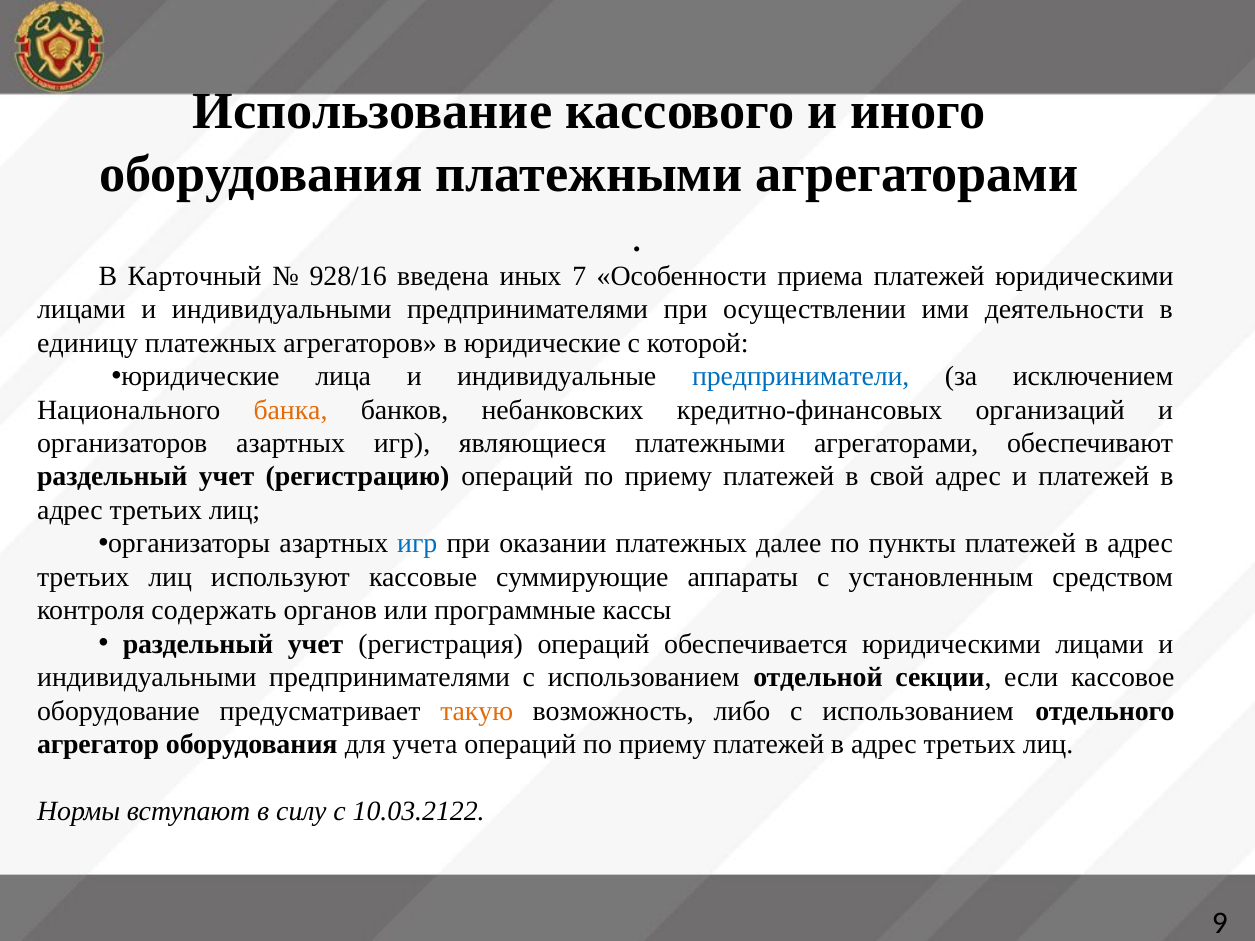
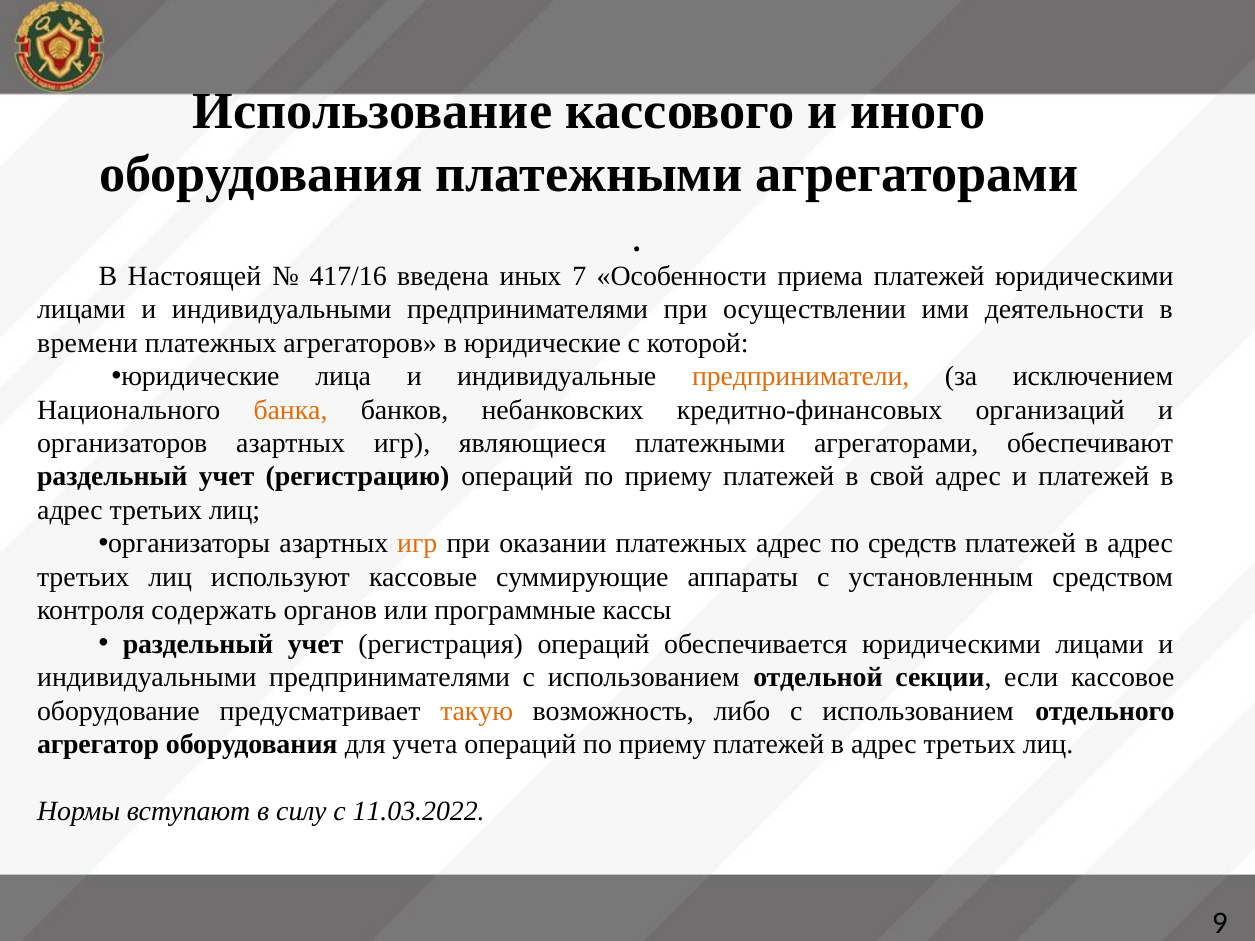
Карточный: Карточный -> Настоящей
928/16: 928/16 -> 417/16
единицу: единицу -> времени
предприниматели colour: blue -> orange
игр at (417, 544) colour: blue -> orange
платежных далее: далее -> адрес
пункты: пункты -> средств
10.03.2122: 10.03.2122 -> 11.03.2022
